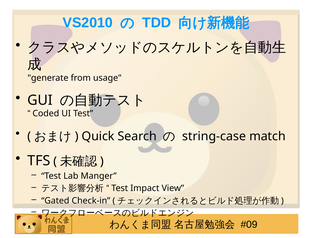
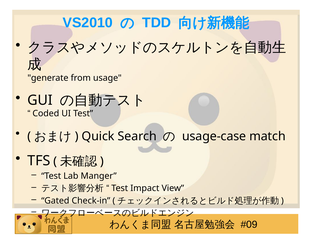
string-case: string-case -> usage-case
